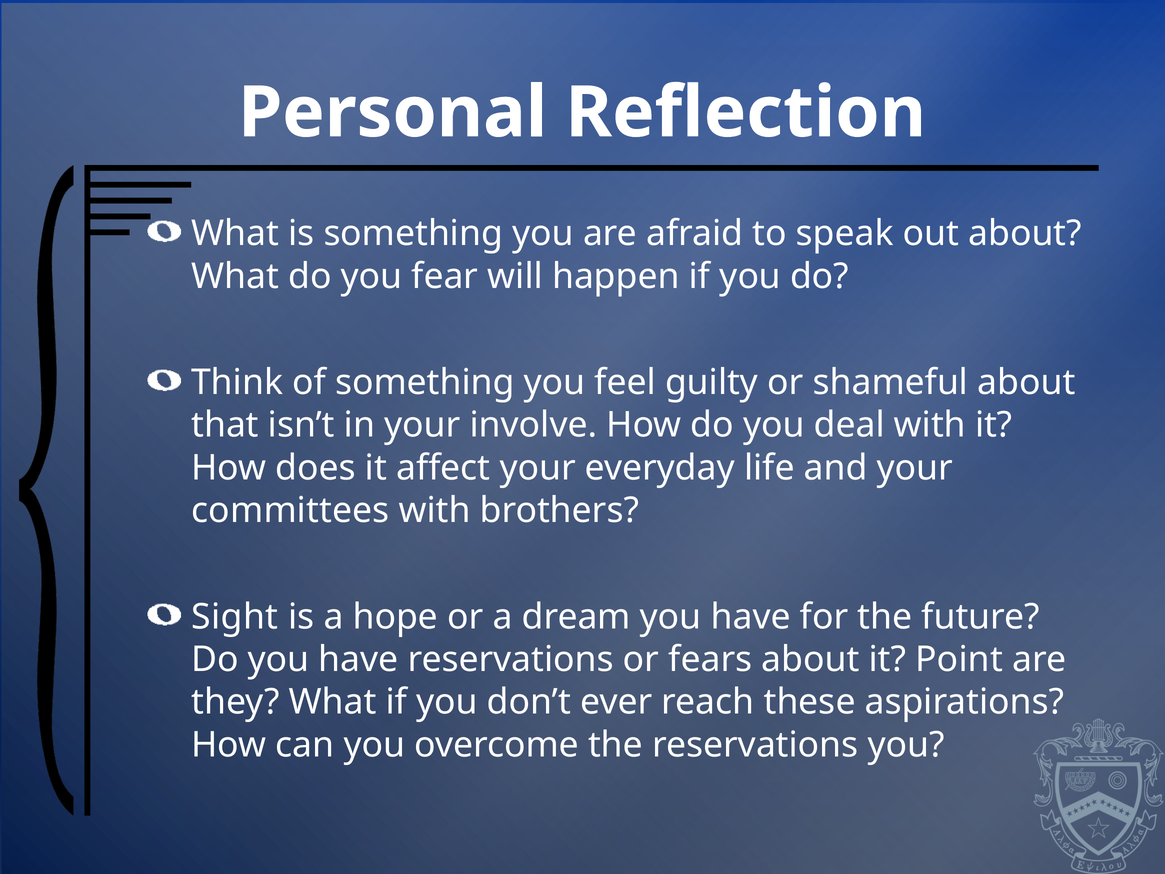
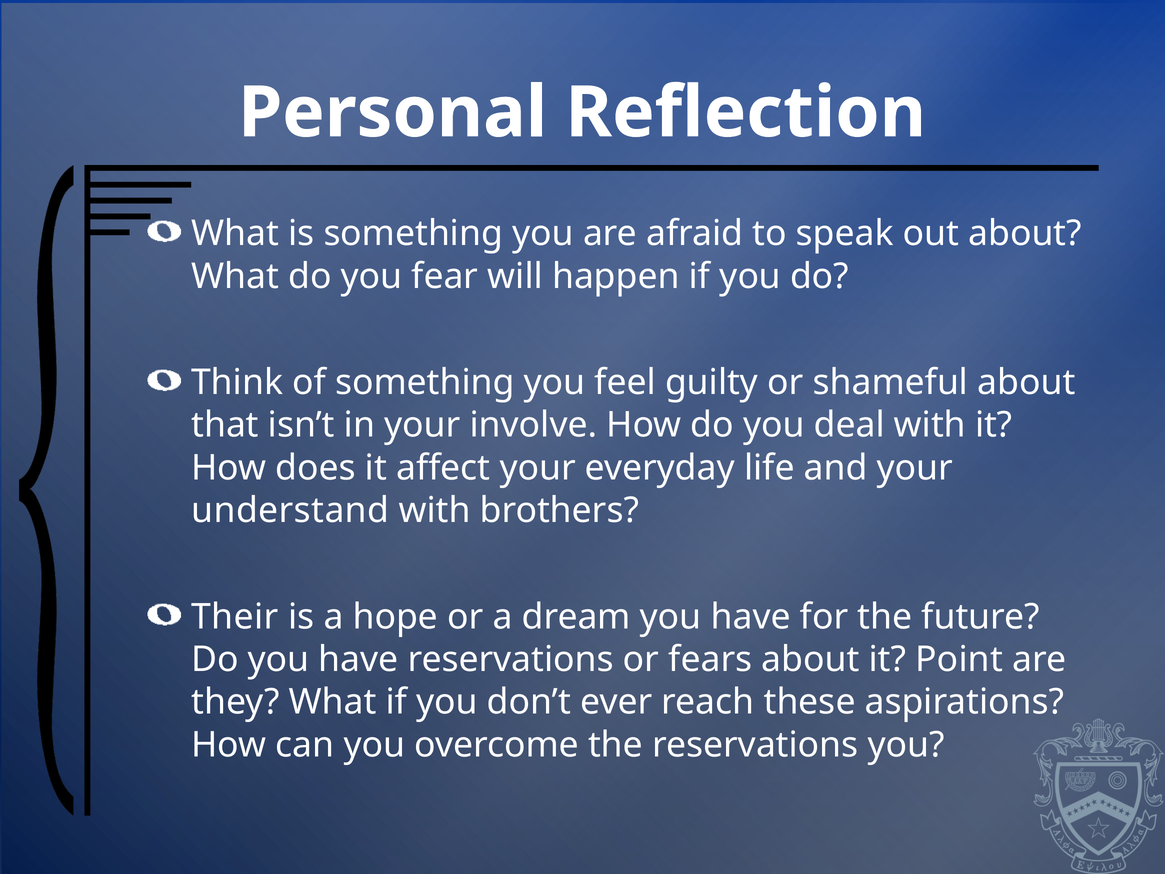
committees: committees -> understand
Sight: Sight -> Their
